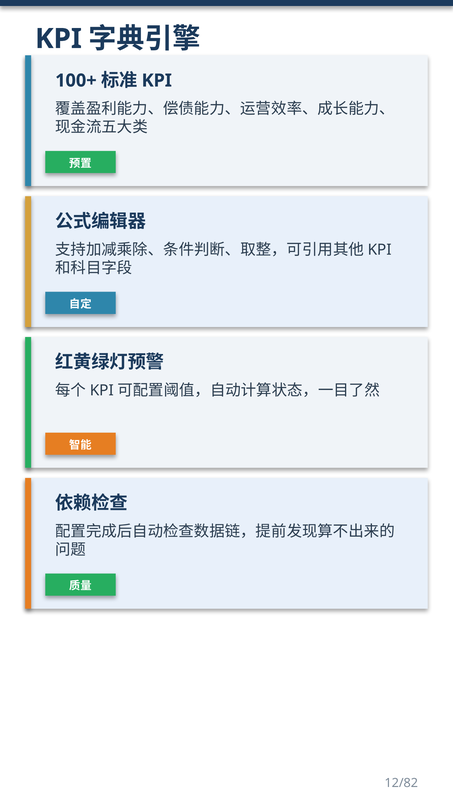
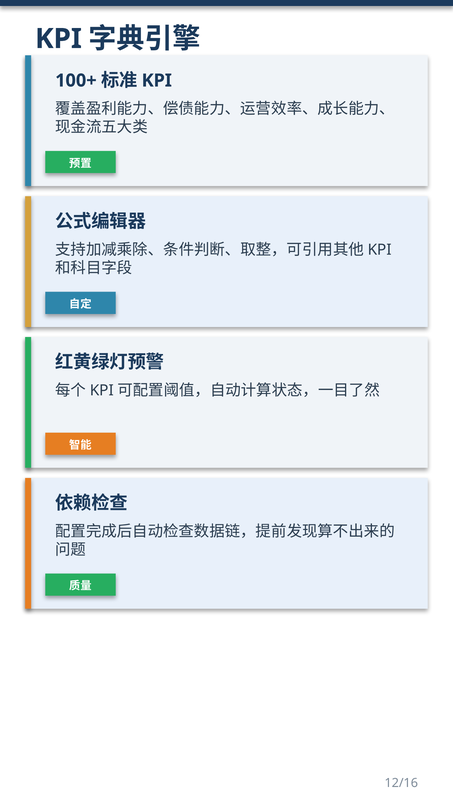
12/82: 12/82 -> 12/16
